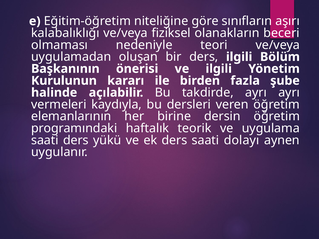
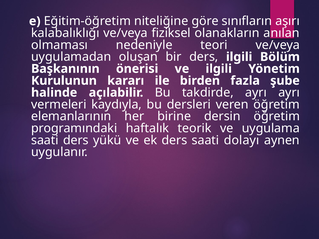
beceri: beceri -> anılan
